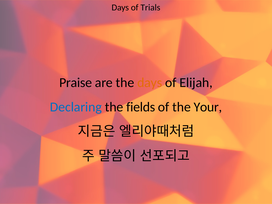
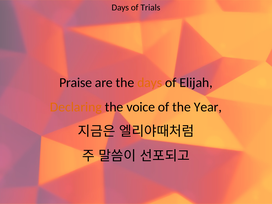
Declaring colour: blue -> orange
fields: fields -> voice
Your: Your -> Year
